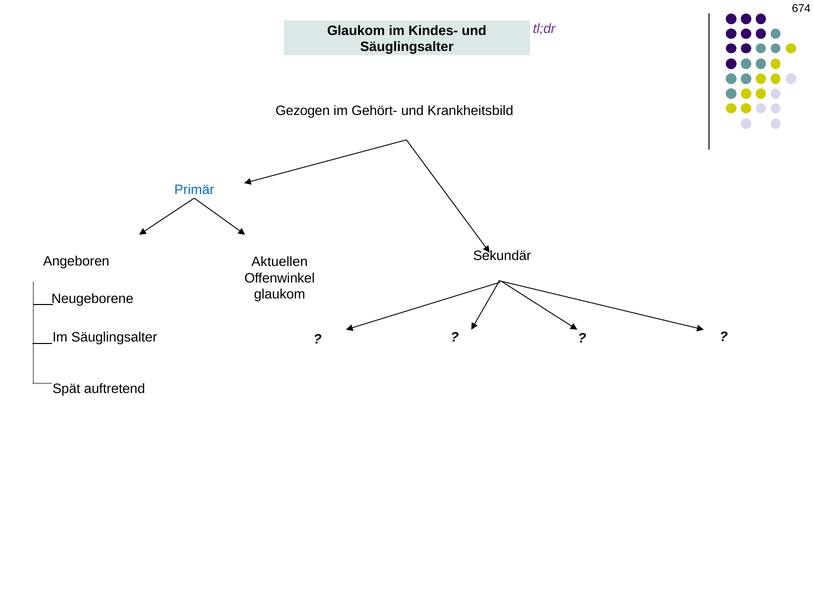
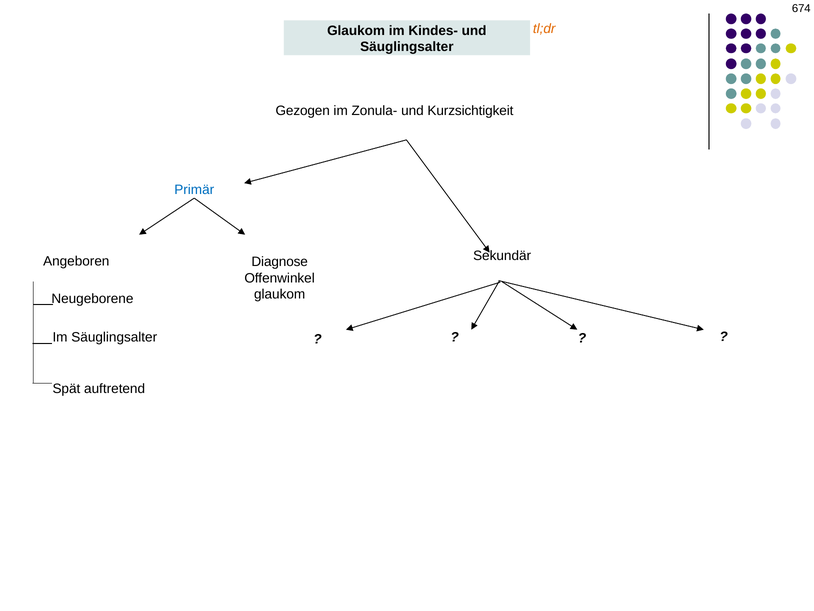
tl;dr colour: purple -> orange
Gehört-: Gehört- -> Zonula-
Krankheitsbild: Krankheitsbild -> Kurzsichtigkeit
Aktuellen: Aktuellen -> Diagnose
